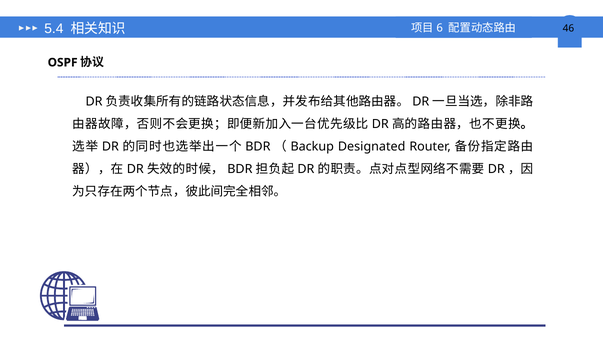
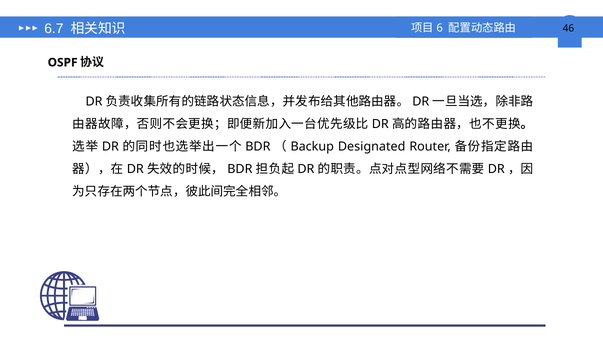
5.4: 5.4 -> 6.7
